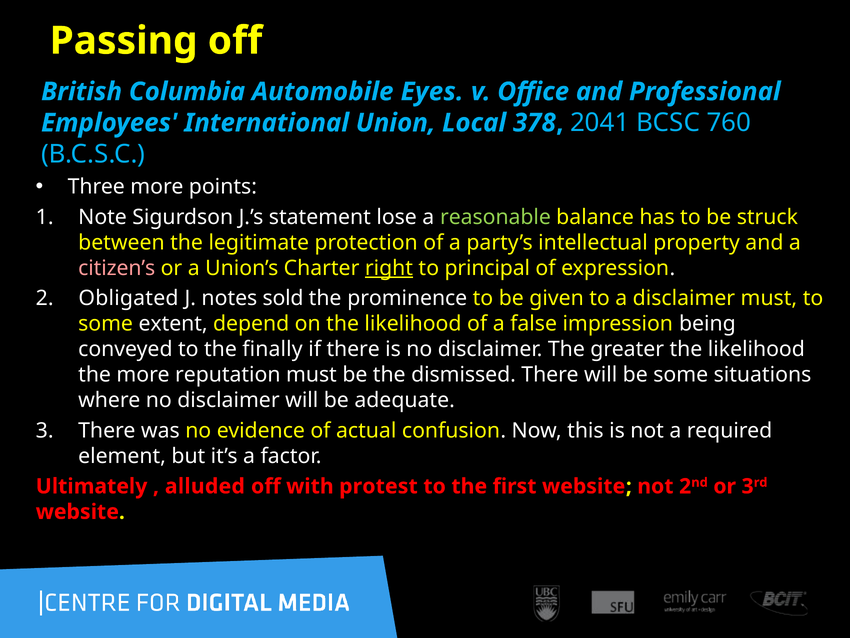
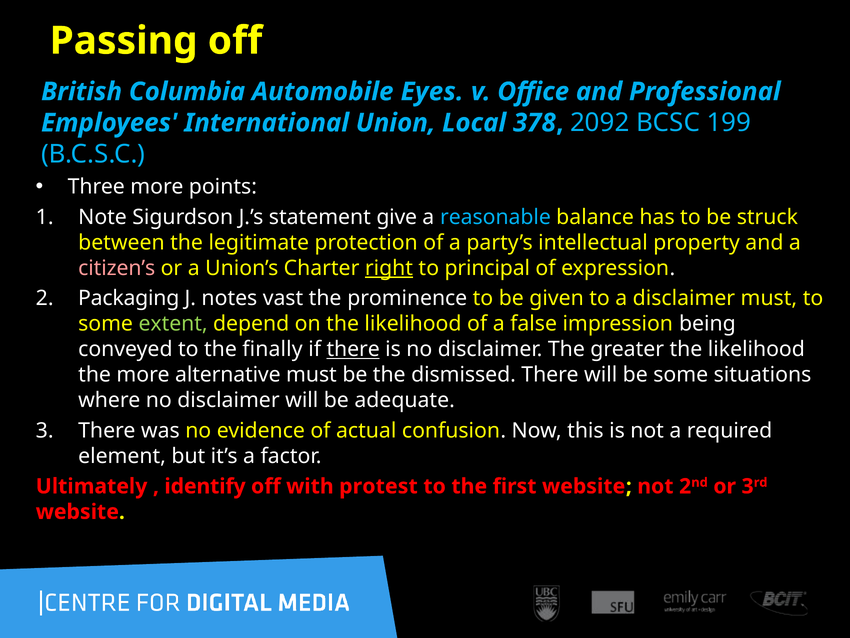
2041: 2041 -> 2092
760: 760 -> 199
lose: lose -> give
reasonable colour: light green -> light blue
Obligated: Obligated -> Packaging
sold: sold -> vast
extent colour: white -> light green
there at (353, 349) underline: none -> present
reputation: reputation -> alternative
alluded: alluded -> identify
